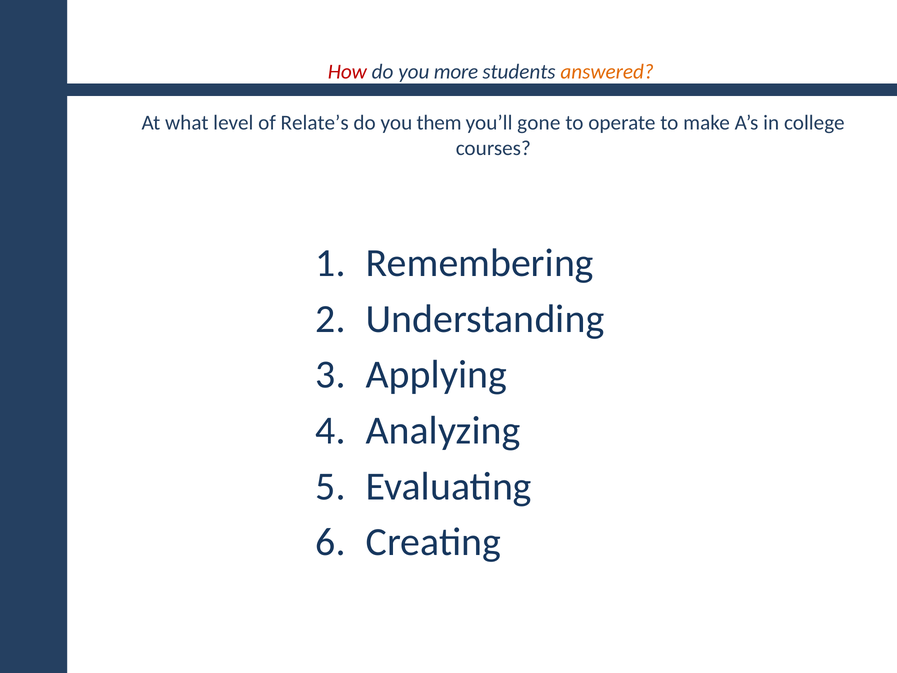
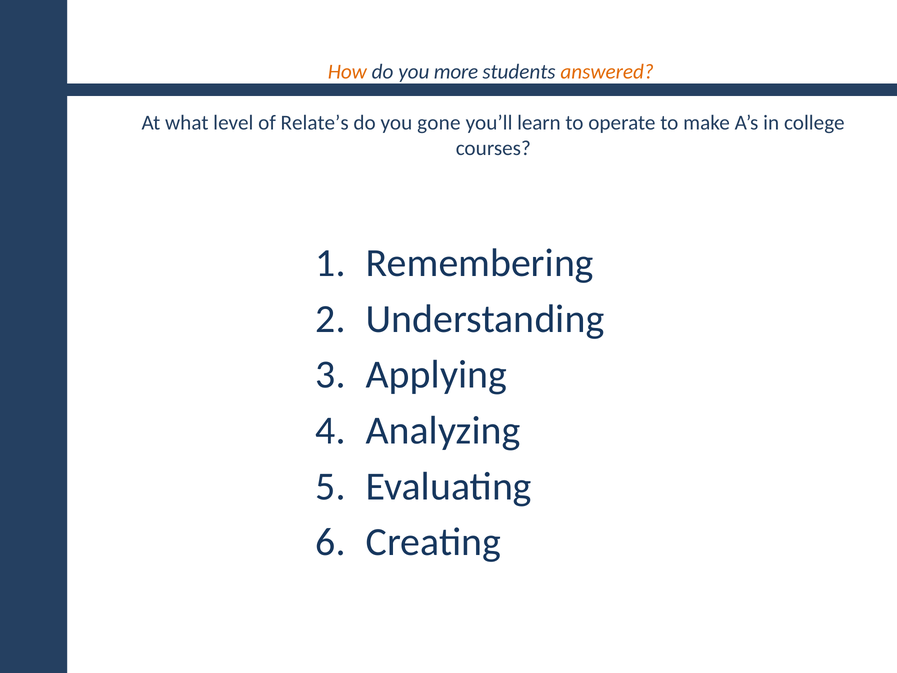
How colour: red -> orange
them: them -> gone
gone: gone -> learn
